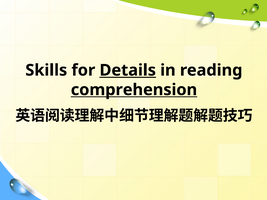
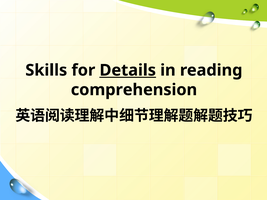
comprehension underline: present -> none
